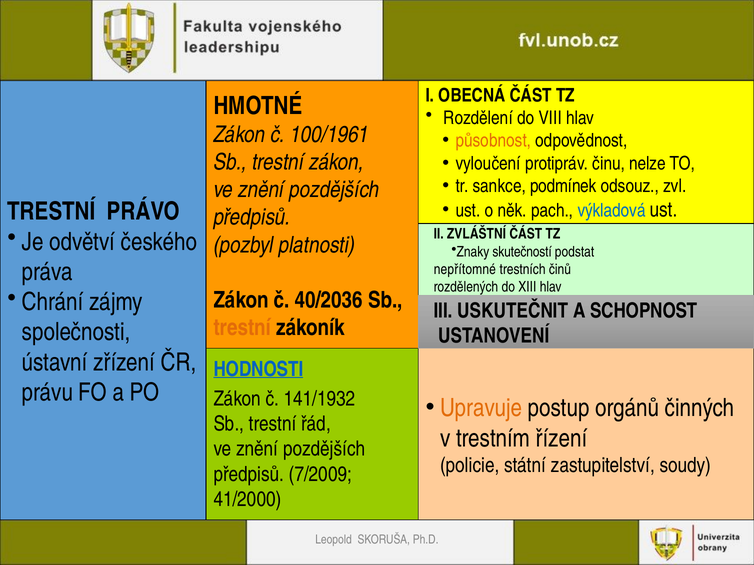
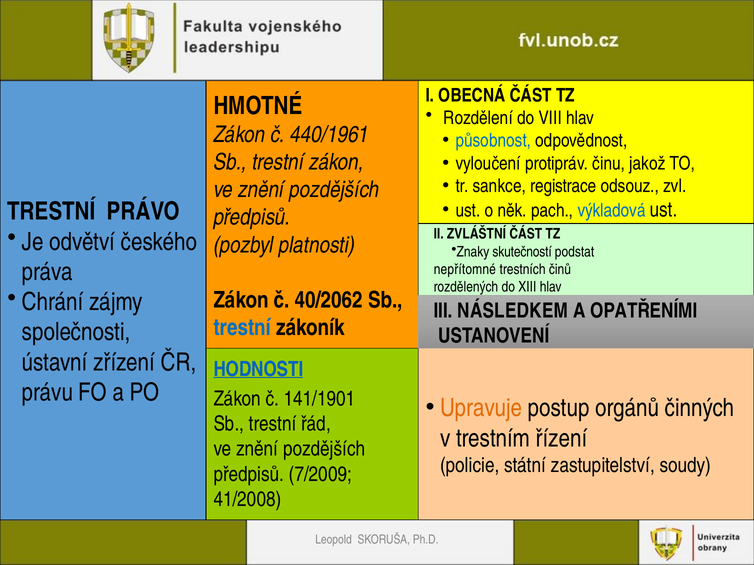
100/1961: 100/1961 -> 440/1961
působnost colour: orange -> blue
nelze: nelze -> jakož
podmínek: podmínek -> registrace
40/2036: 40/2036 -> 40/2062
USKUTEČNIT: USKUTEČNIT -> NÁSLEDKEM
SCHOPNOST: SCHOPNOST -> OPATŘENÍMI
trestní at (242, 328) colour: orange -> blue
141/1932: 141/1932 -> 141/1901
41/2000: 41/2000 -> 41/2008
